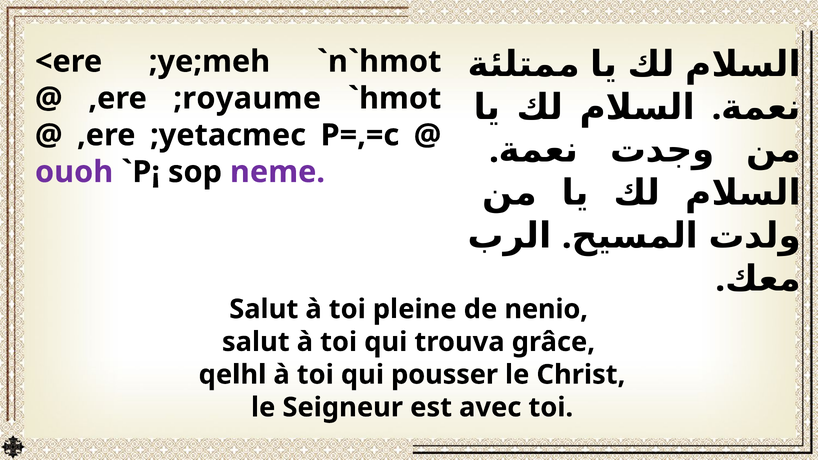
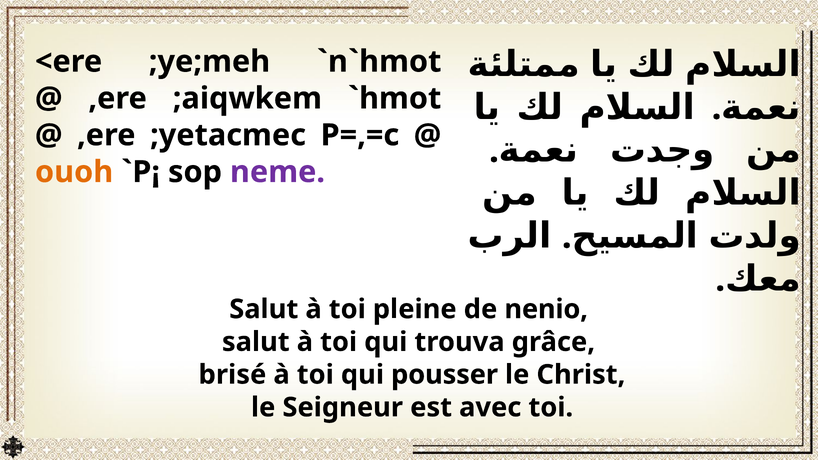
;royaume: ;royaume -> ;aiqwkem
ouoh colour: purple -> orange
qelhl: qelhl -> brisé
